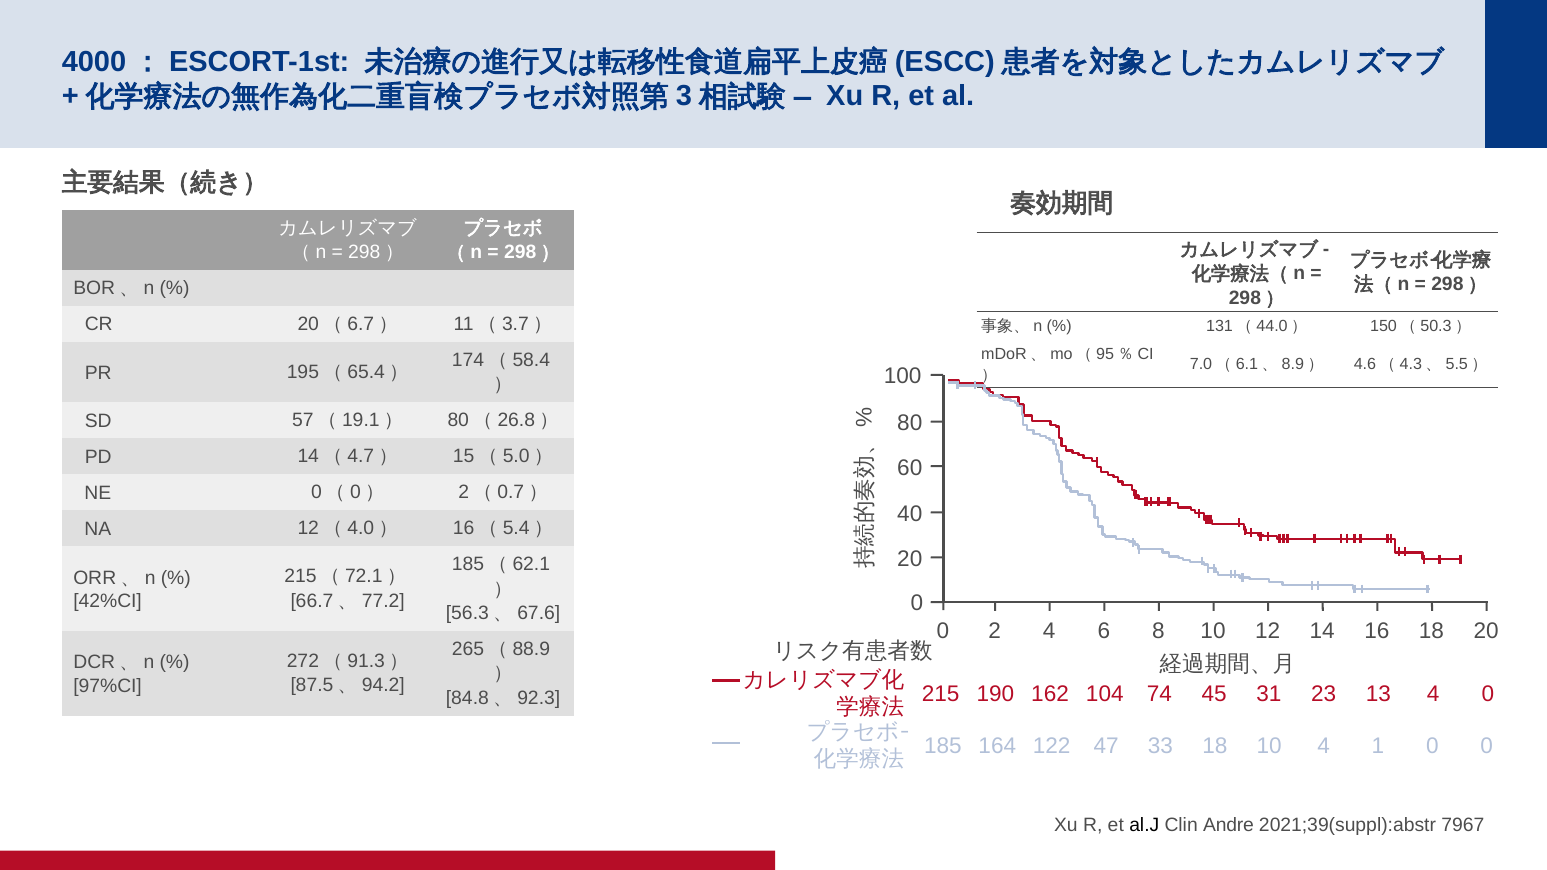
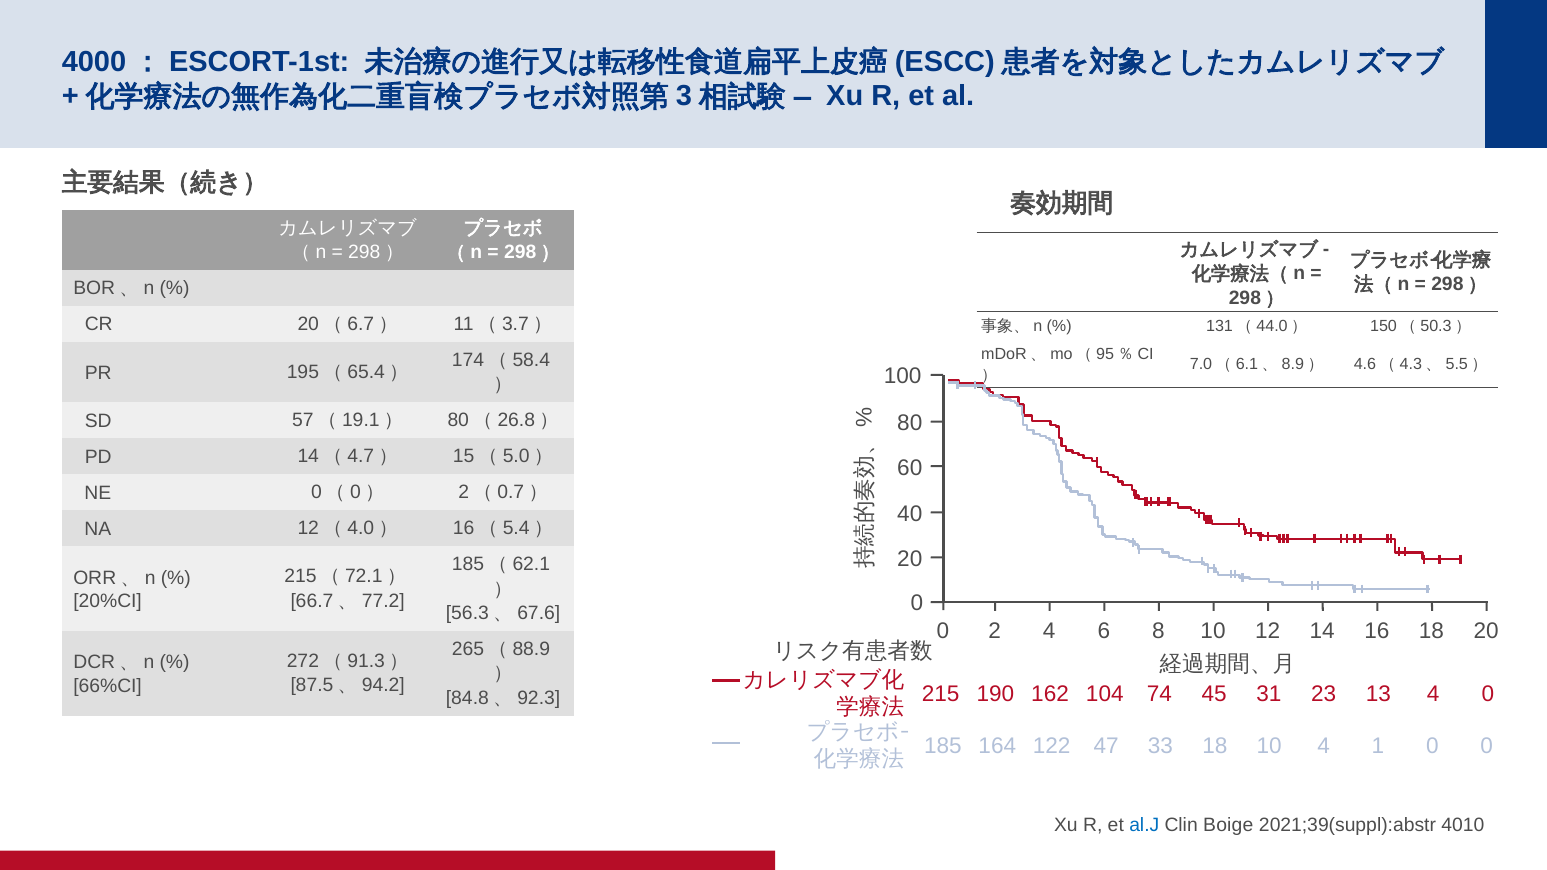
42%CI: 42%CI -> 20%CI
97%CI: 97%CI -> 66%CI
al.J colour: black -> blue
Andre: Andre -> Boige
7967: 7967 -> 4010
